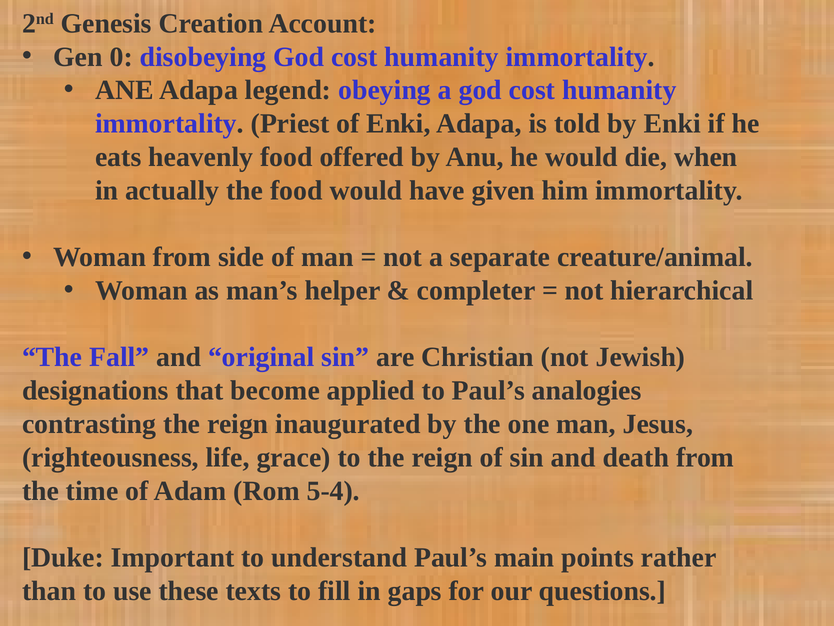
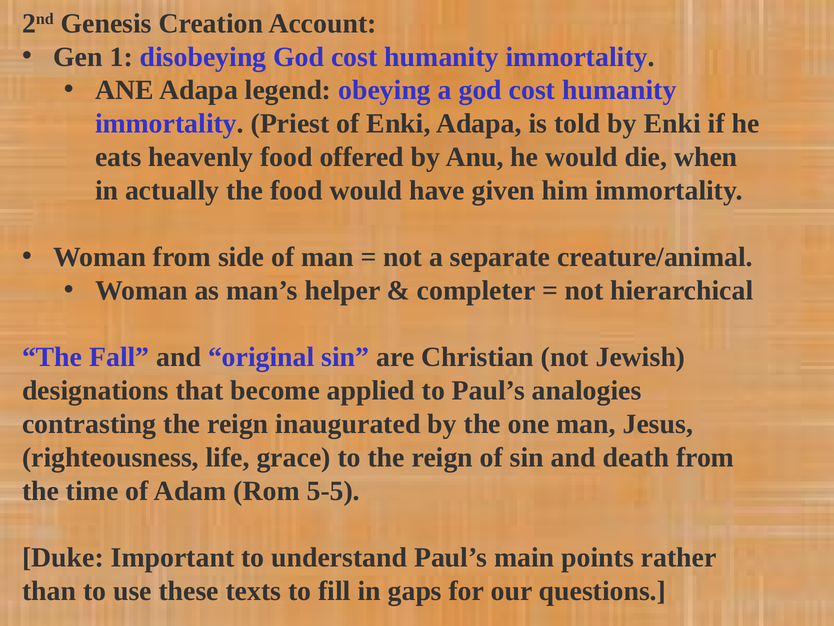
0: 0 -> 1
5-4: 5-4 -> 5-5
